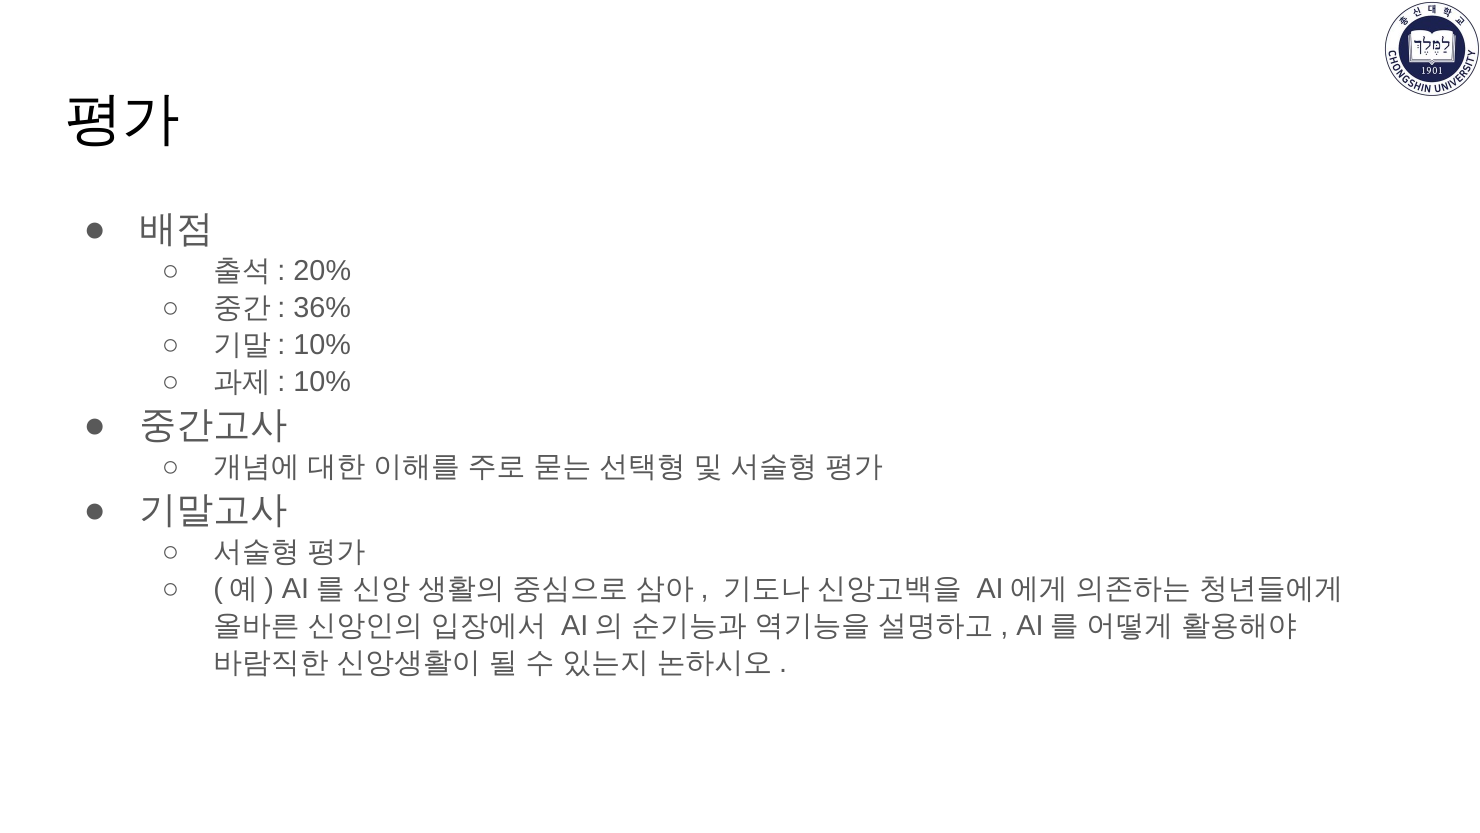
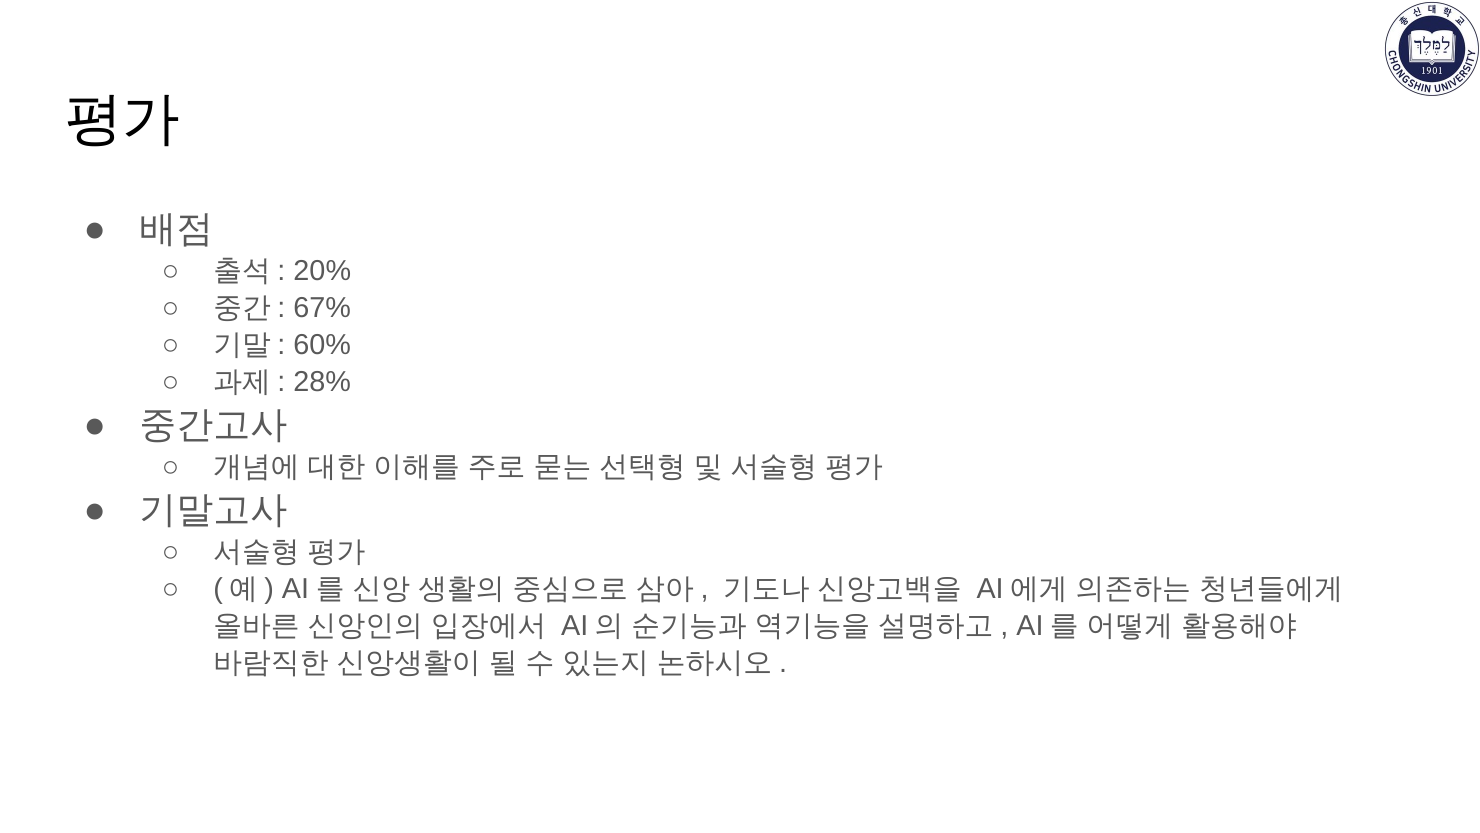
36%: 36% -> 67%
10% at (322, 345): 10% -> 60%
10% at (322, 382): 10% -> 28%
